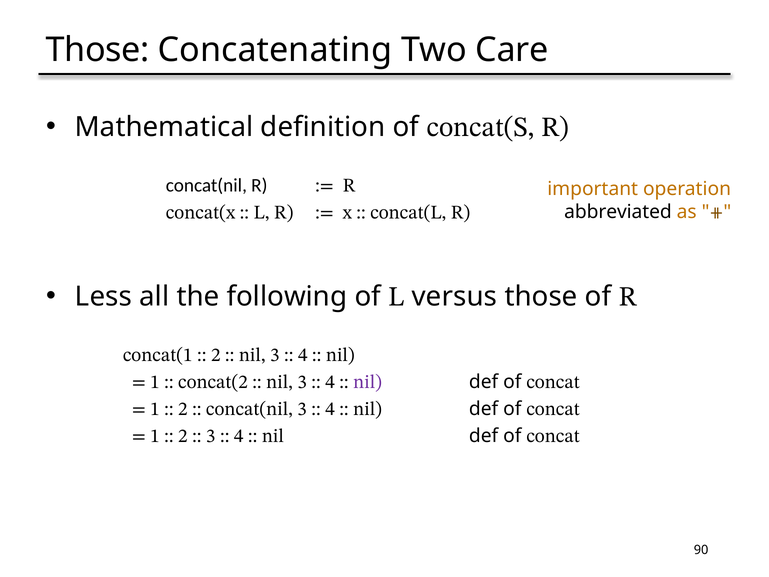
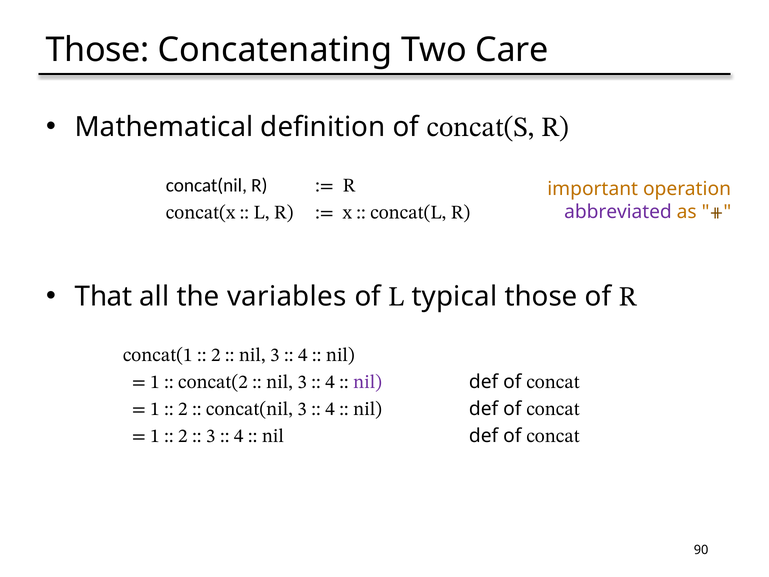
abbreviated colour: black -> purple
Less: Less -> That
following: following -> variables
versus: versus -> typical
